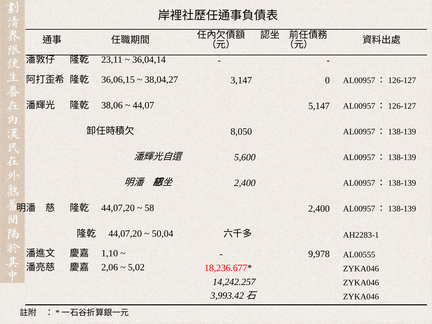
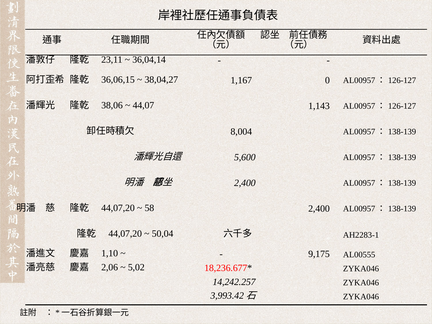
3,147: 3,147 -> 1,167
5,147: 5,147 -> 1,143
8,050: 8,050 -> 8,004
9,978: 9,978 -> 9,175
